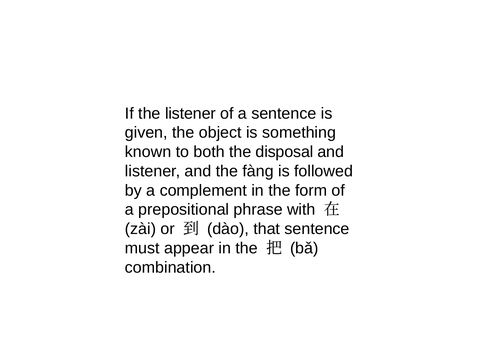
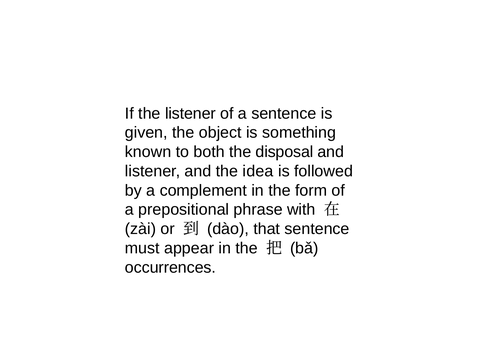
fàng: fàng -> idea
combination: combination -> occurrences
